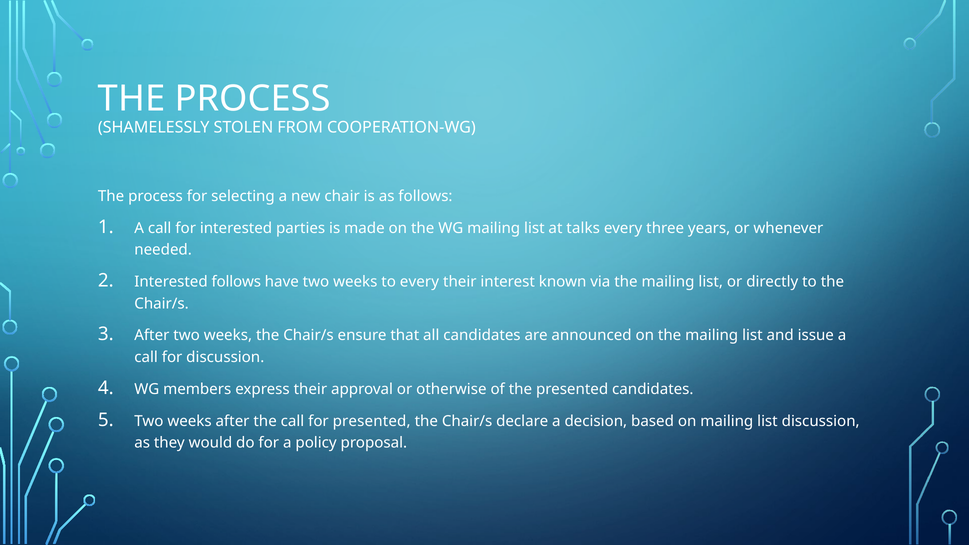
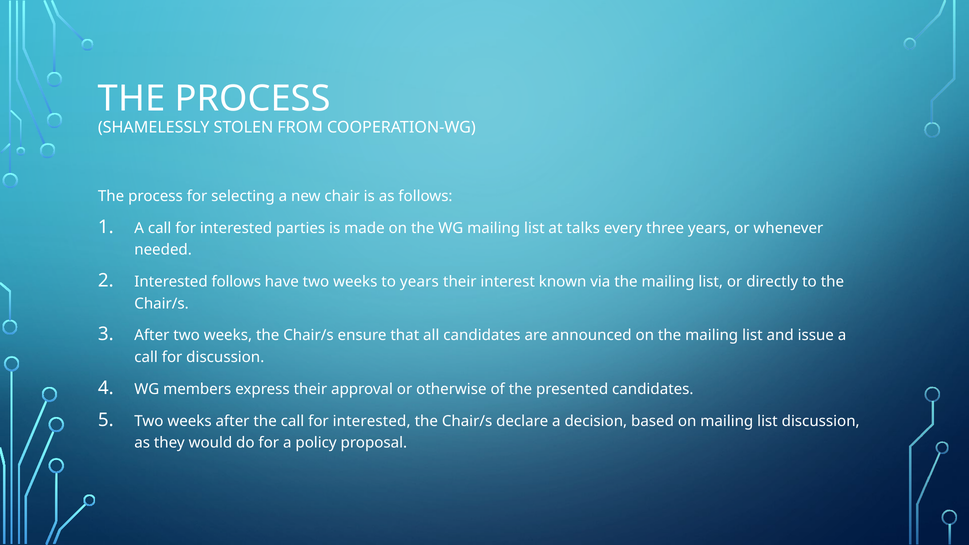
to every: every -> years
the call for presented: presented -> interested
